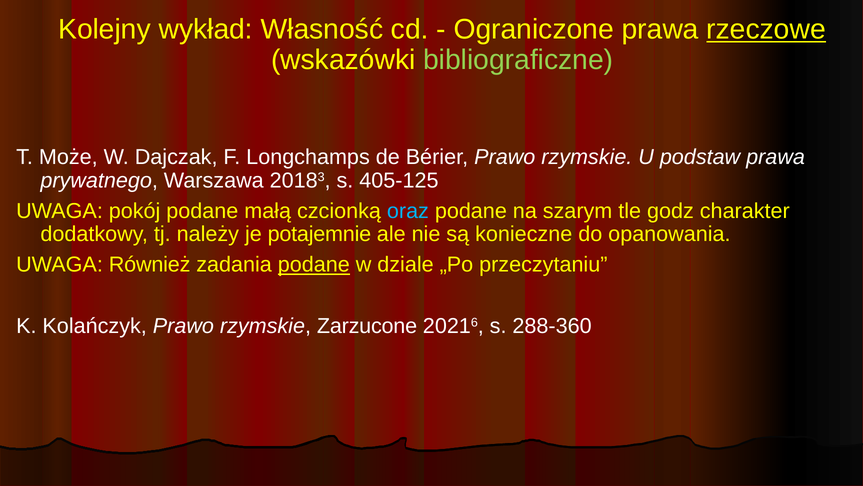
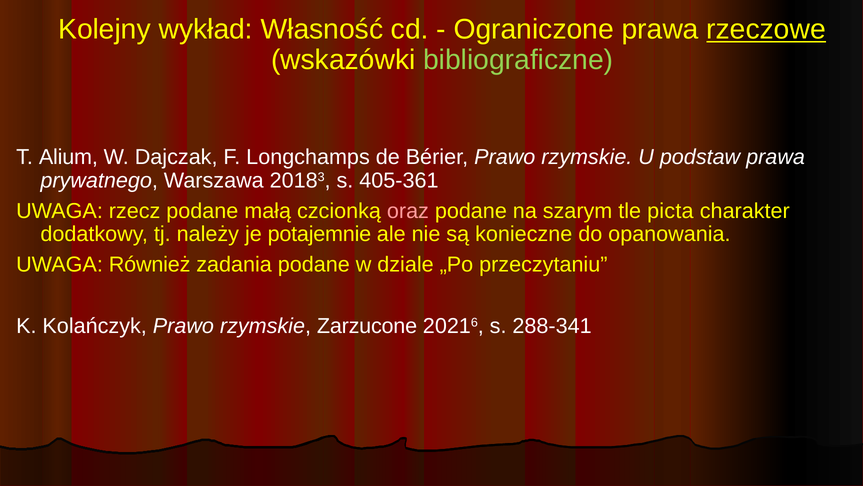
Może: Może -> Alium
405-125: 405-125 -> 405-361
pokój: pokój -> rzecz
oraz colour: light blue -> pink
godz: godz -> picta
podane at (314, 265) underline: present -> none
288-360: 288-360 -> 288-341
